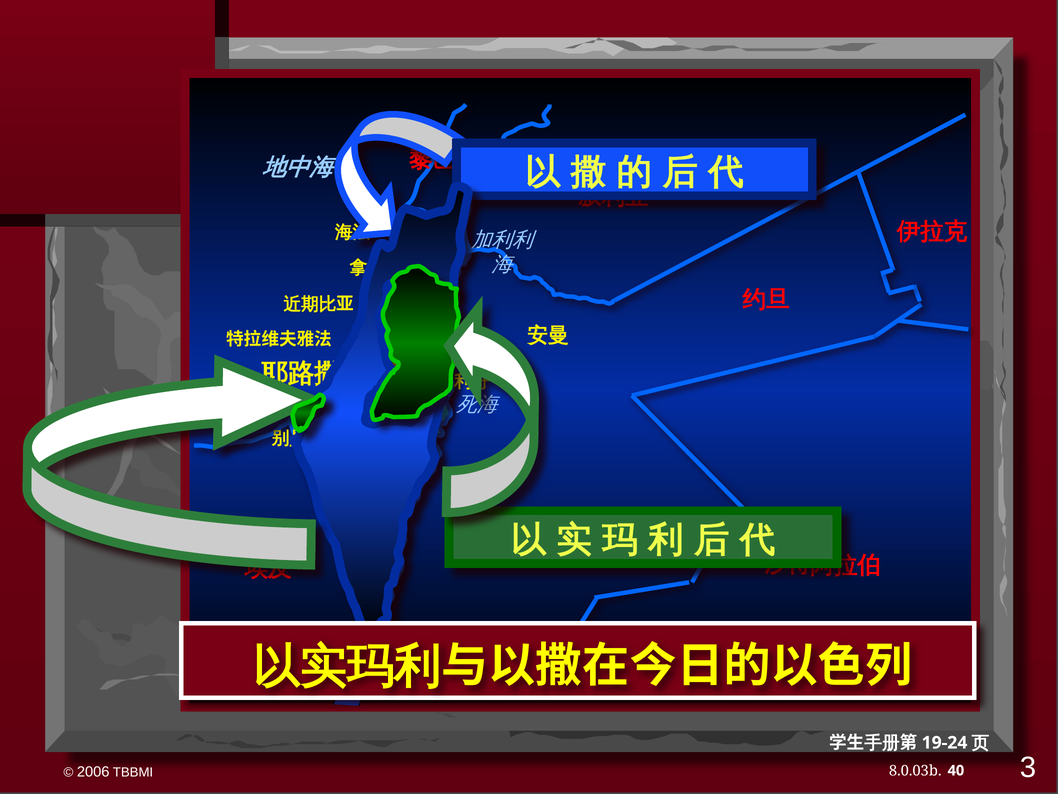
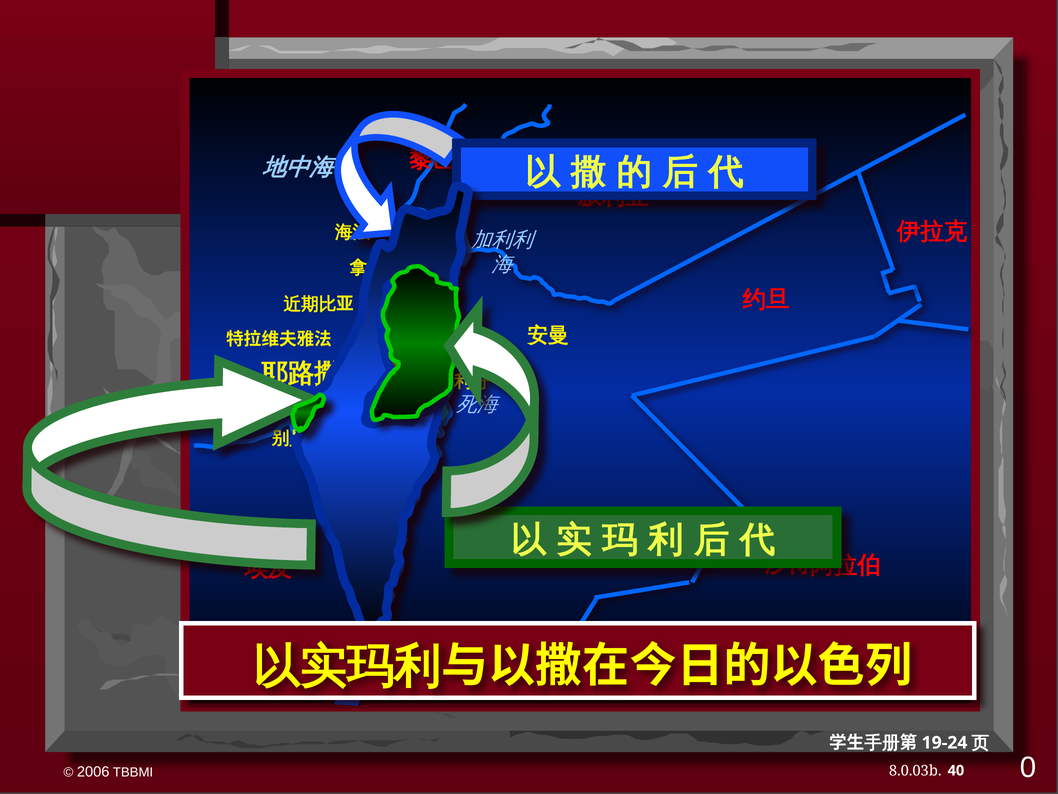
3: 3 -> 0
